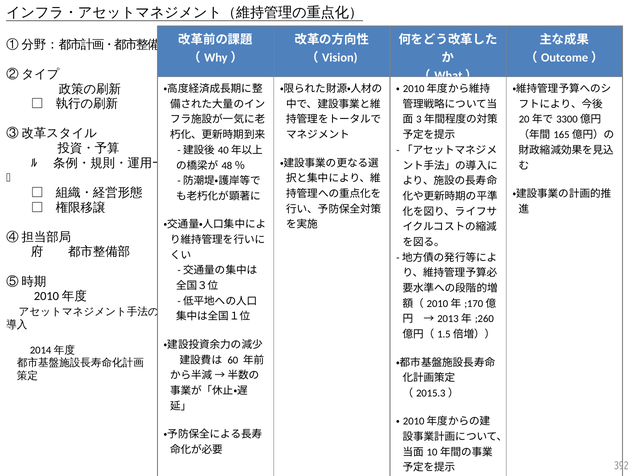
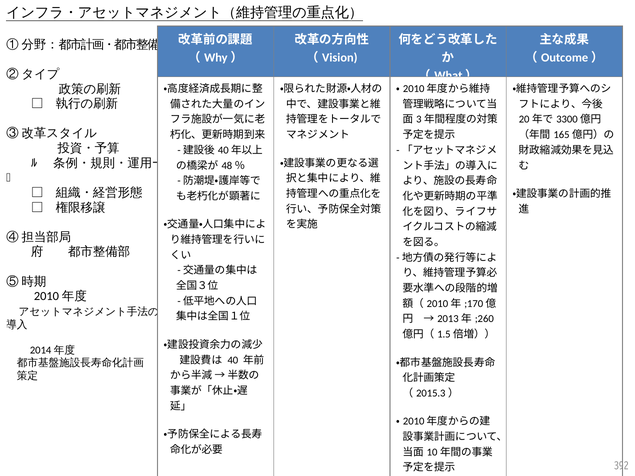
60: 60 -> 40
